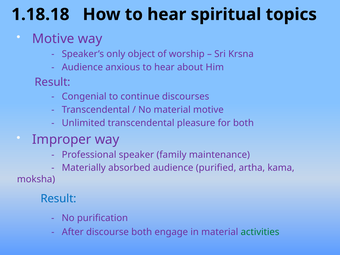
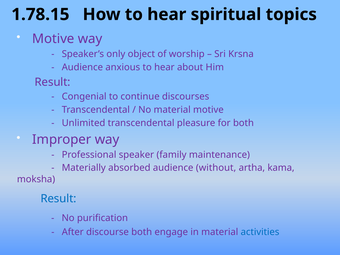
1.18.18: 1.18.18 -> 1.78.15
purified: purified -> without
activities colour: green -> blue
